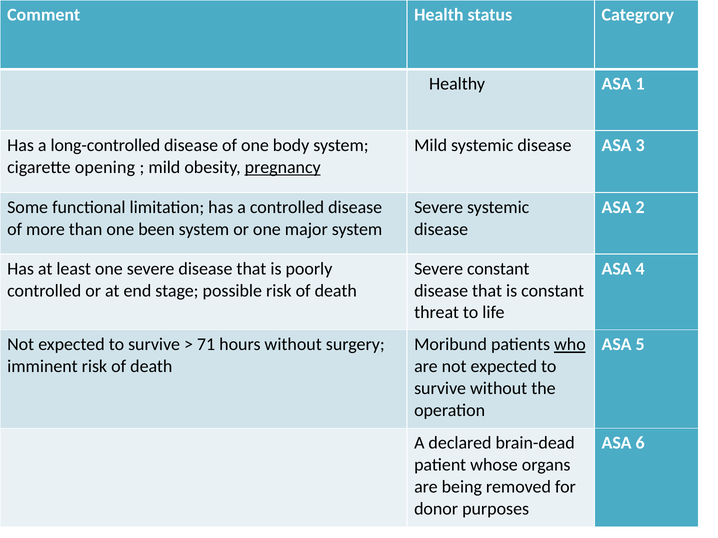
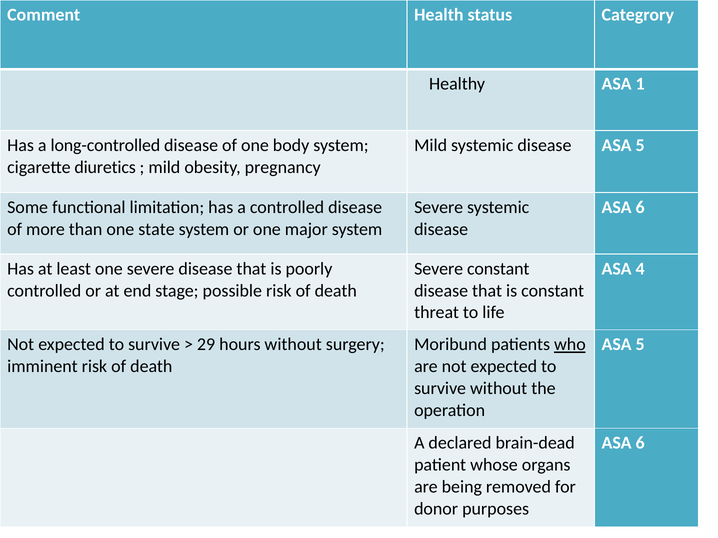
disease ASA 3: 3 -> 5
opening: opening -> diuretics
pregnancy underline: present -> none
2 at (640, 208): 2 -> 6
been: been -> state
71: 71 -> 29
